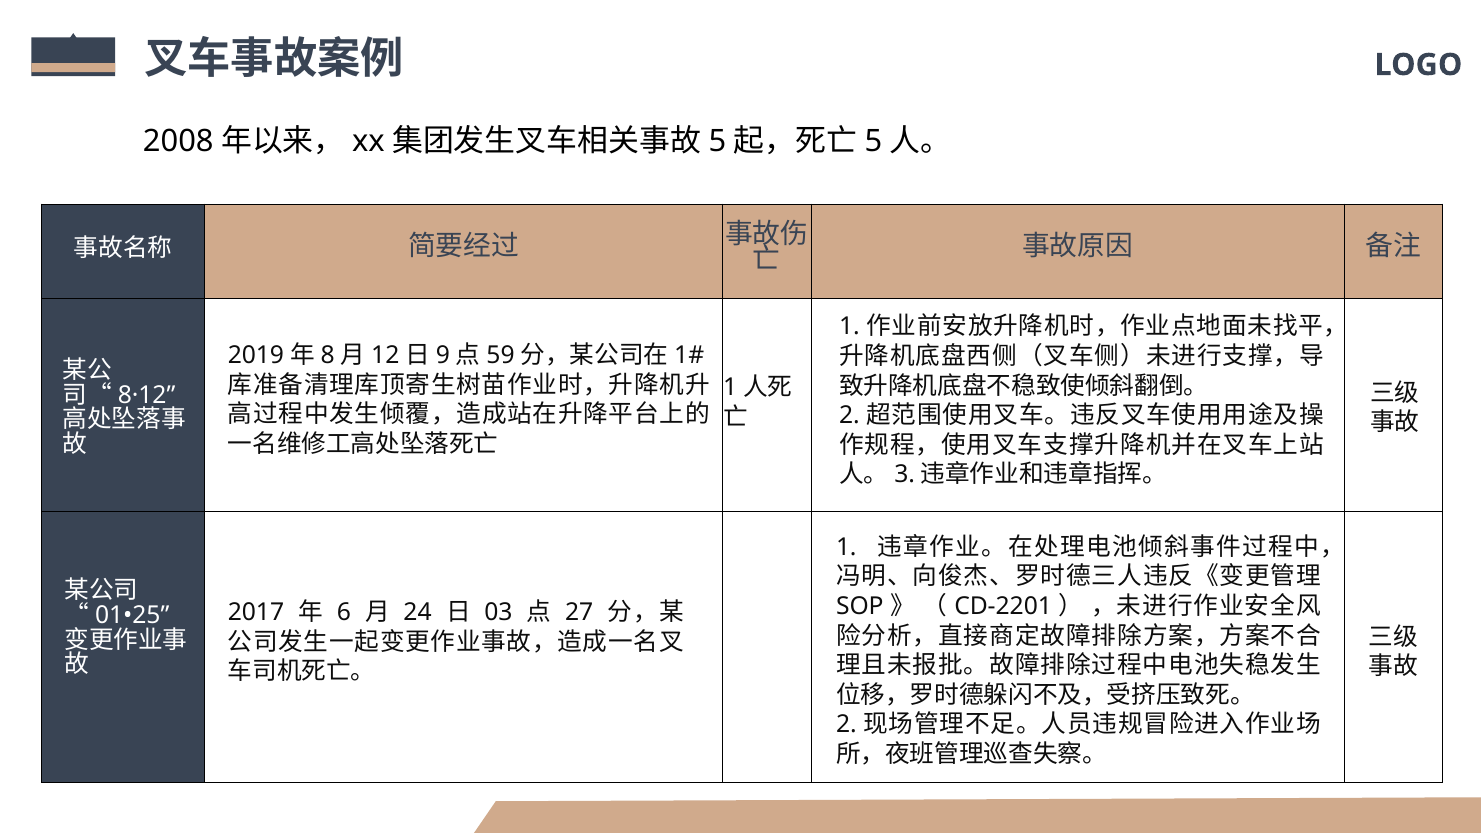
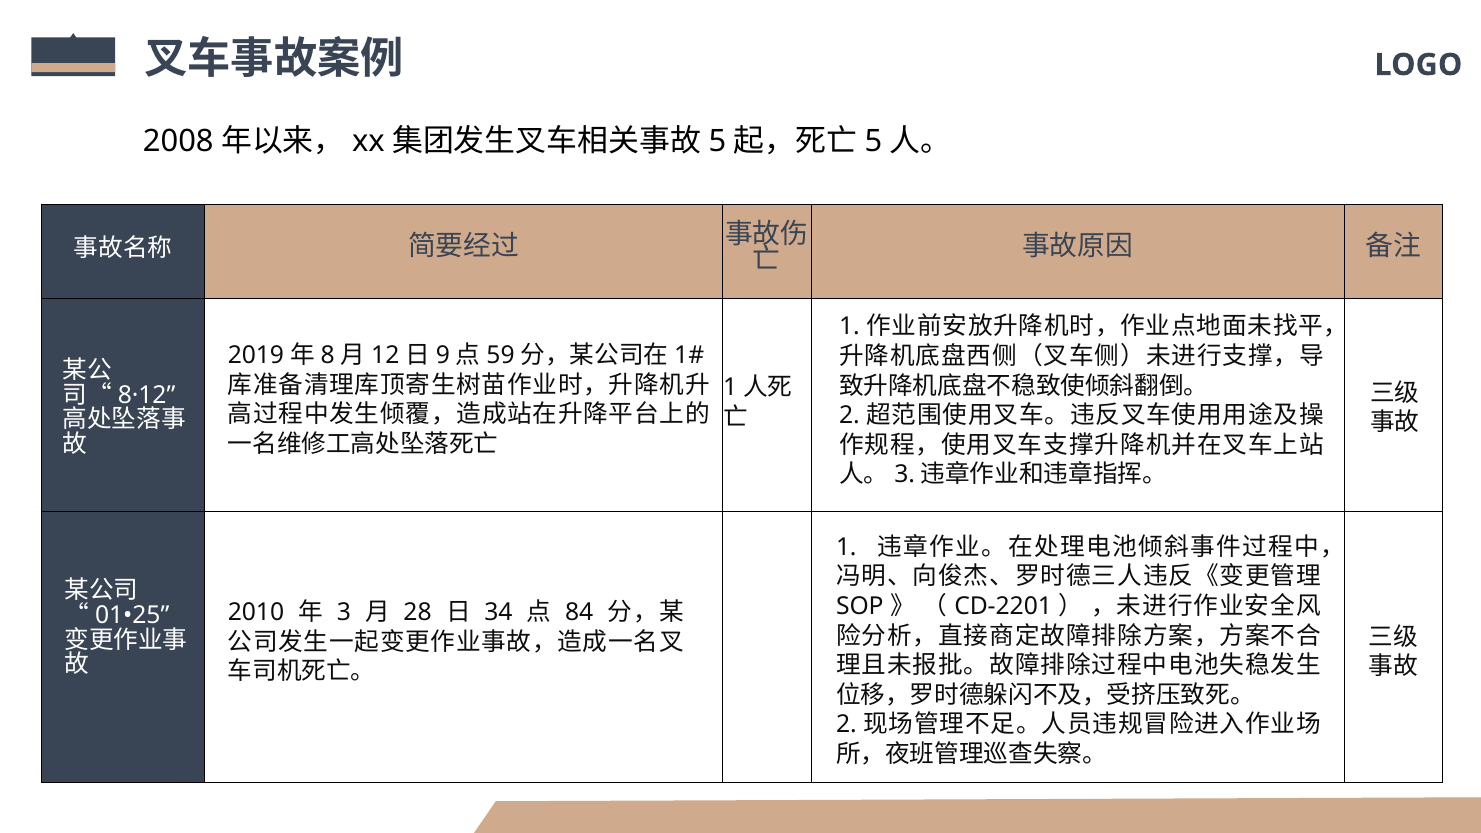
2017: 2017 -> 2010
6: 6 -> 3
24: 24 -> 28
03: 03 -> 34
27: 27 -> 84
